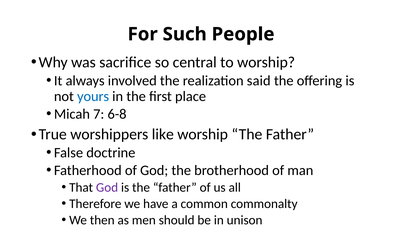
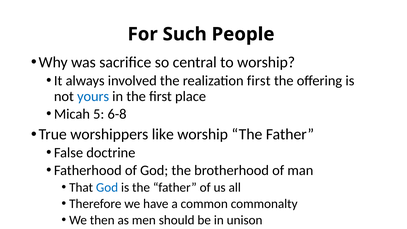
realization said: said -> first
7: 7 -> 5
God at (107, 187) colour: purple -> blue
